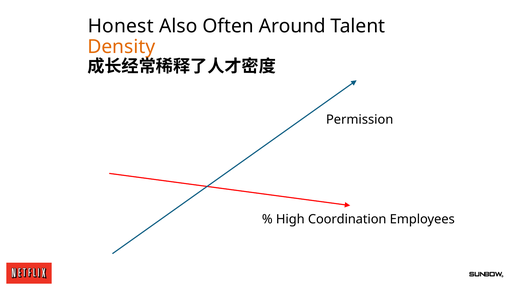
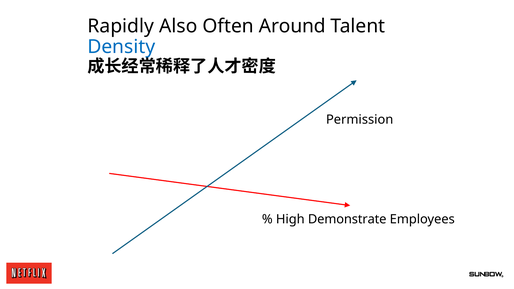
Honest: Honest -> Rapidly
Density colour: orange -> blue
Coordination: Coordination -> Demonstrate
